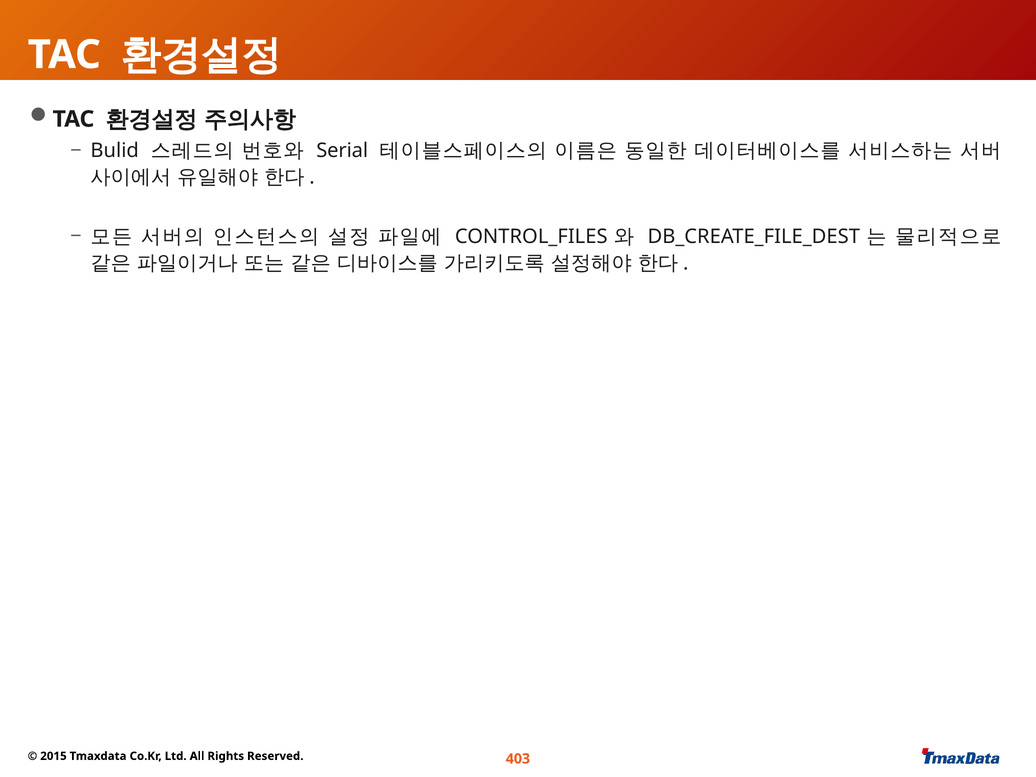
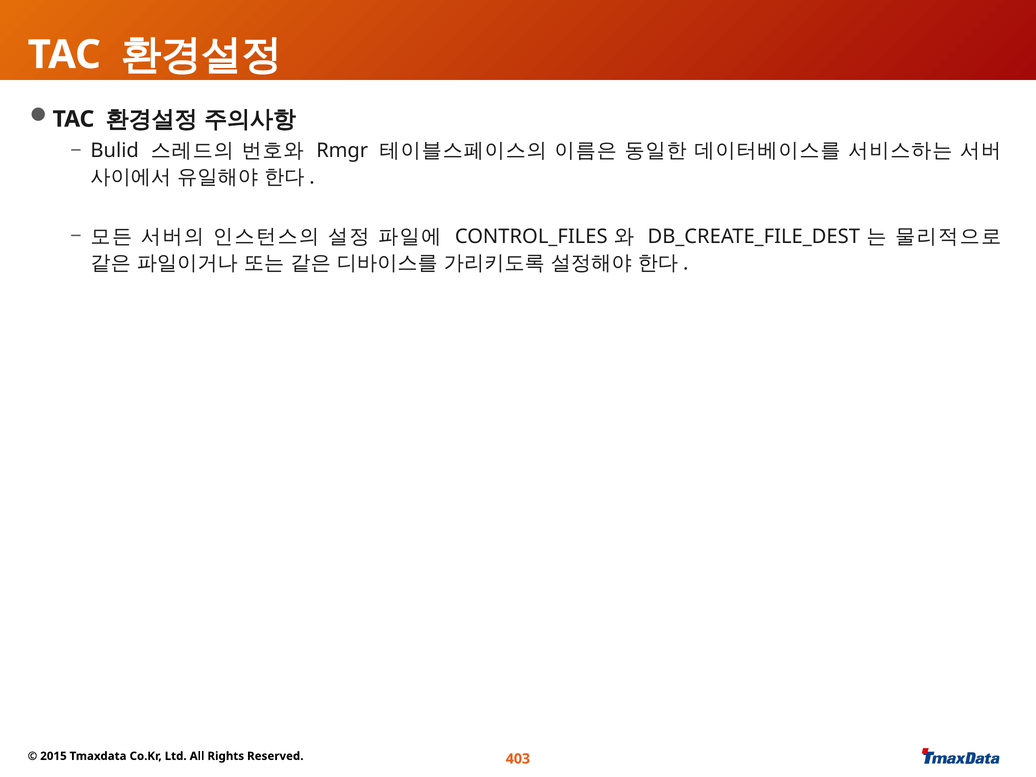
Serial: Serial -> Rmgr
